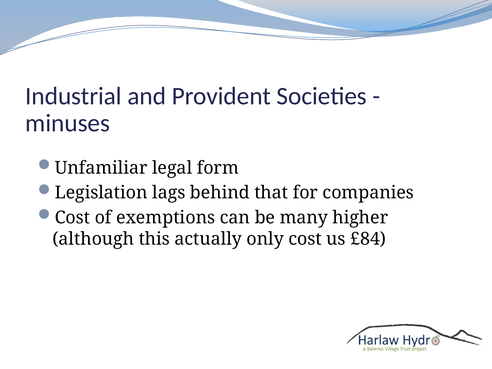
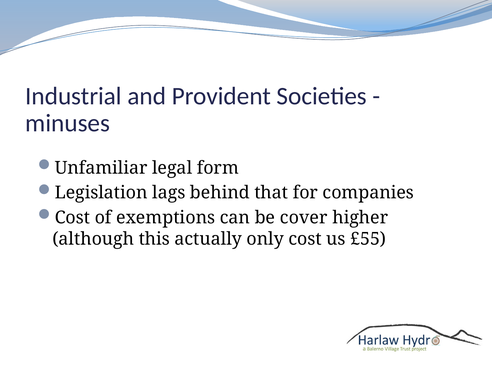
many: many -> cover
£84: £84 -> £55
